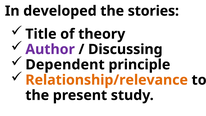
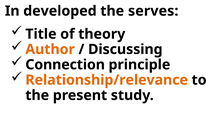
stories: stories -> serves
Author colour: purple -> orange
Dependent: Dependent -> Connection
